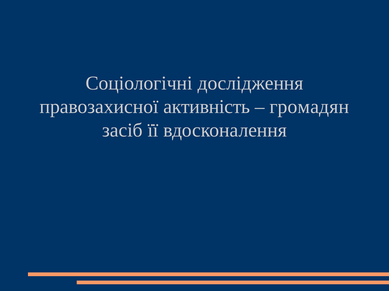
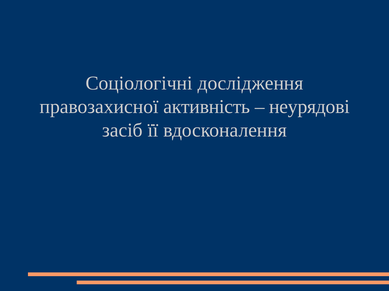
громадян: громадян -> неурядові
